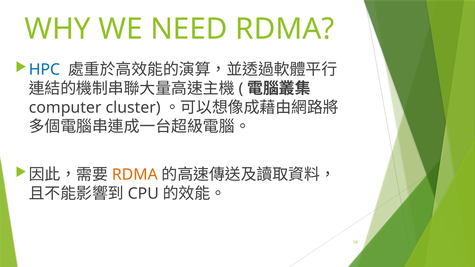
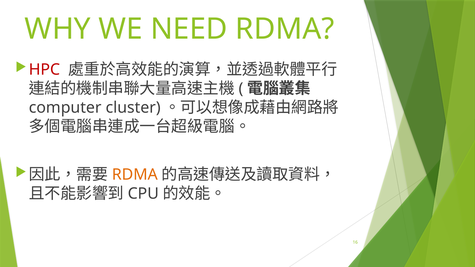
HPC colour: blue -> red
